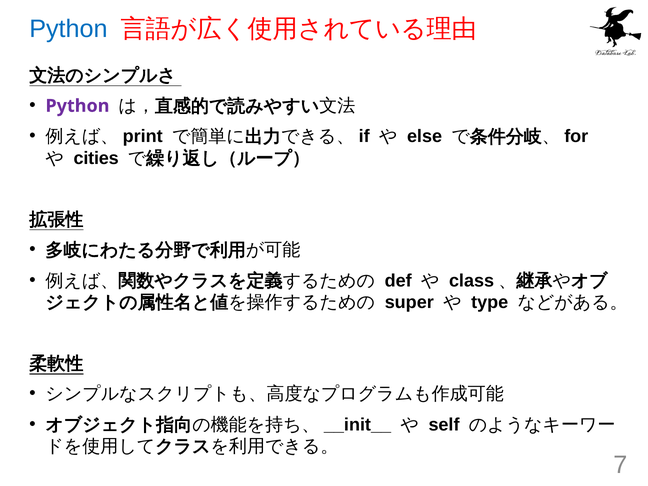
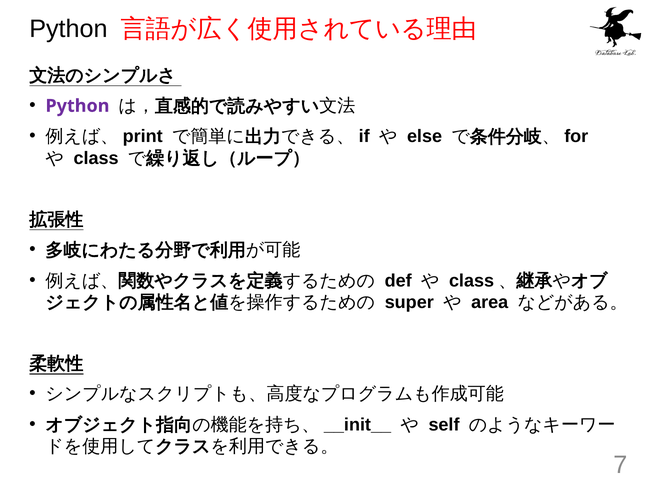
Python at (68, 29) colour: blue -> black
cities: cities -> class
type: type -> area
